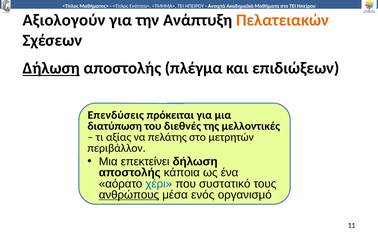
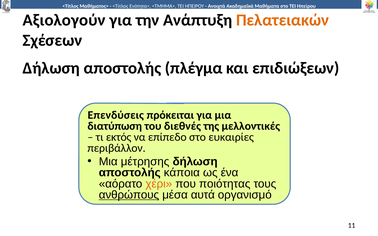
Δήλωση at (51, 68) underline: present -> none
αξίας: αξίας -> εκτός
πελάτης: πελάτης -> επίπεδο
μετρητών: μετρητών -> ευκαιρίες
επεκτείνει: επεκτείνει -> μέτρησης
χέρι colour: blue -> orange
συστατικό: συστατικό -> ποιότητας
ενός: ενός -> αυτά
